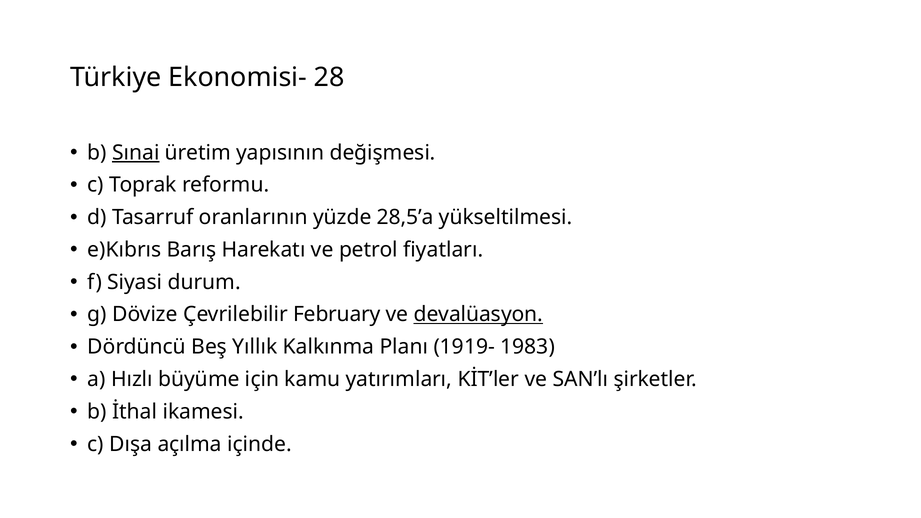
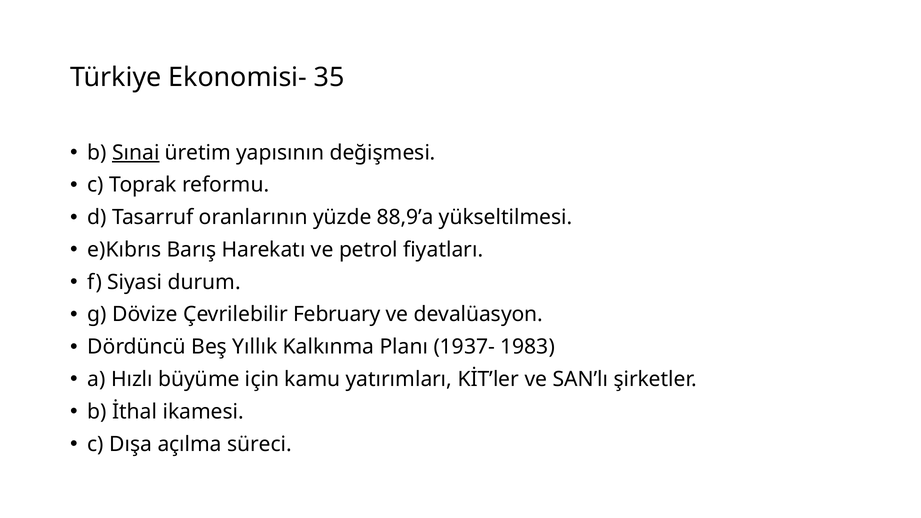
28: 28 -> 35
28,5’a: 28,5’a -> 88,9’a
devalüasyon underline: present -> none
1919-: 1919- -> 1937-
içinde: içinde -> süreci
